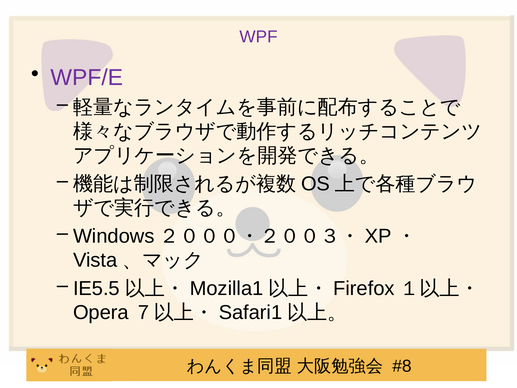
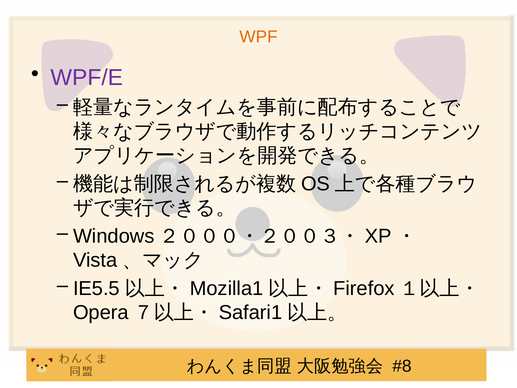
WPF colour: purple -> orange
